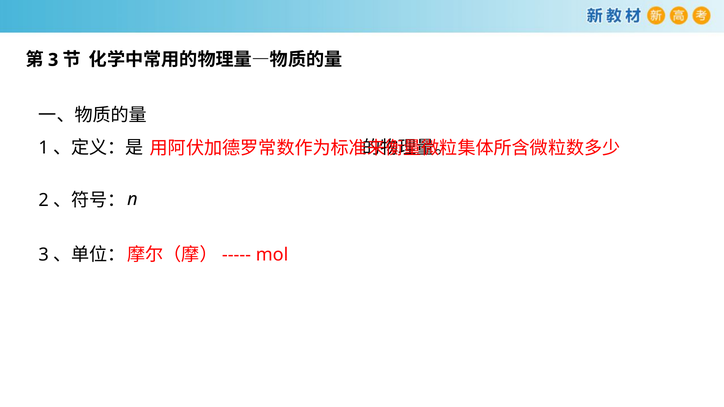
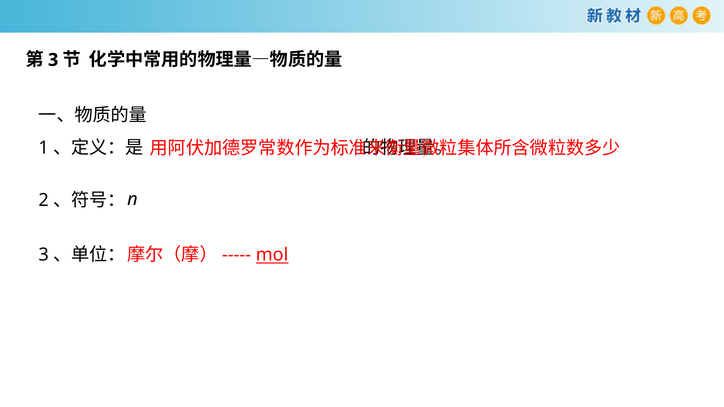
mol underline: none -> present
